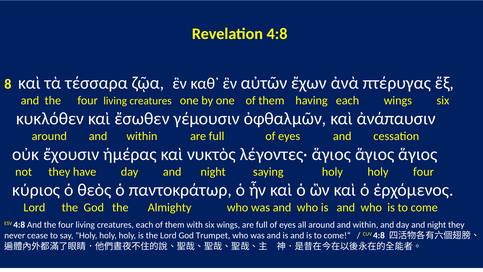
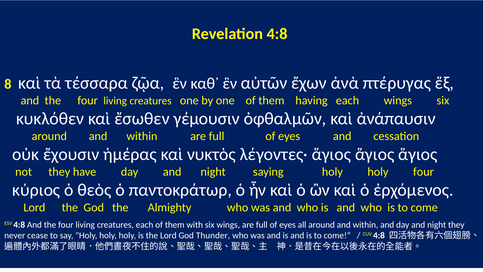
Trumpet: Trumpet -> Thunder
